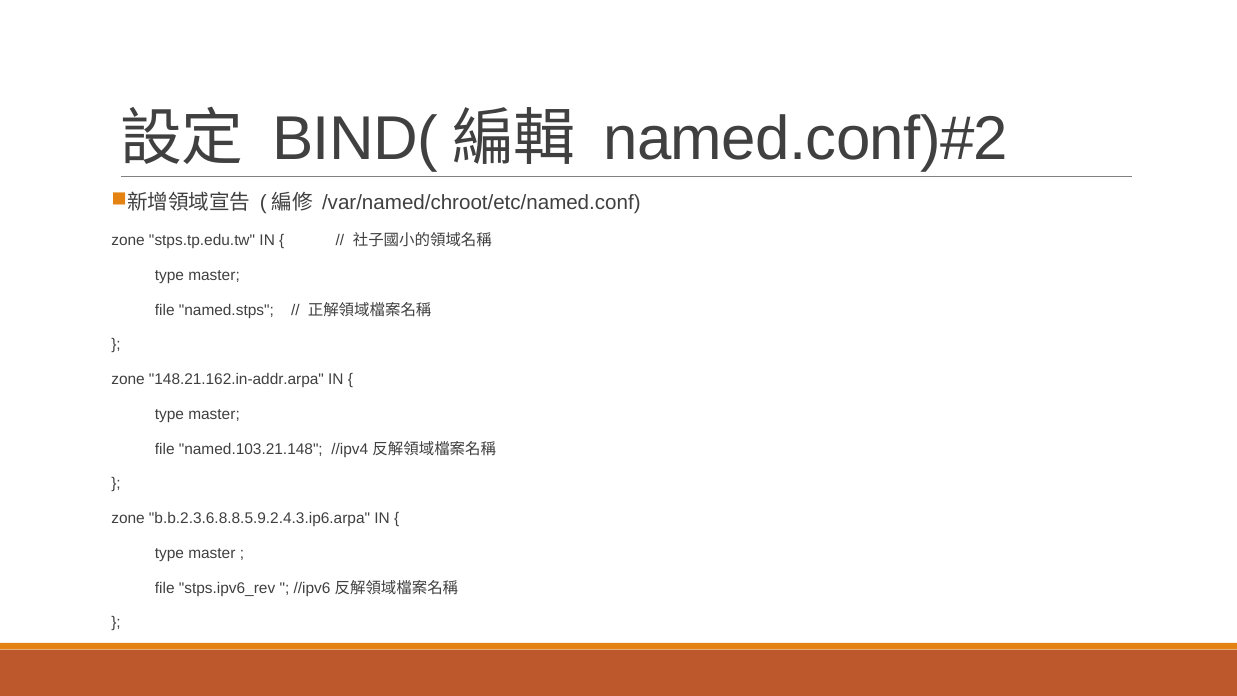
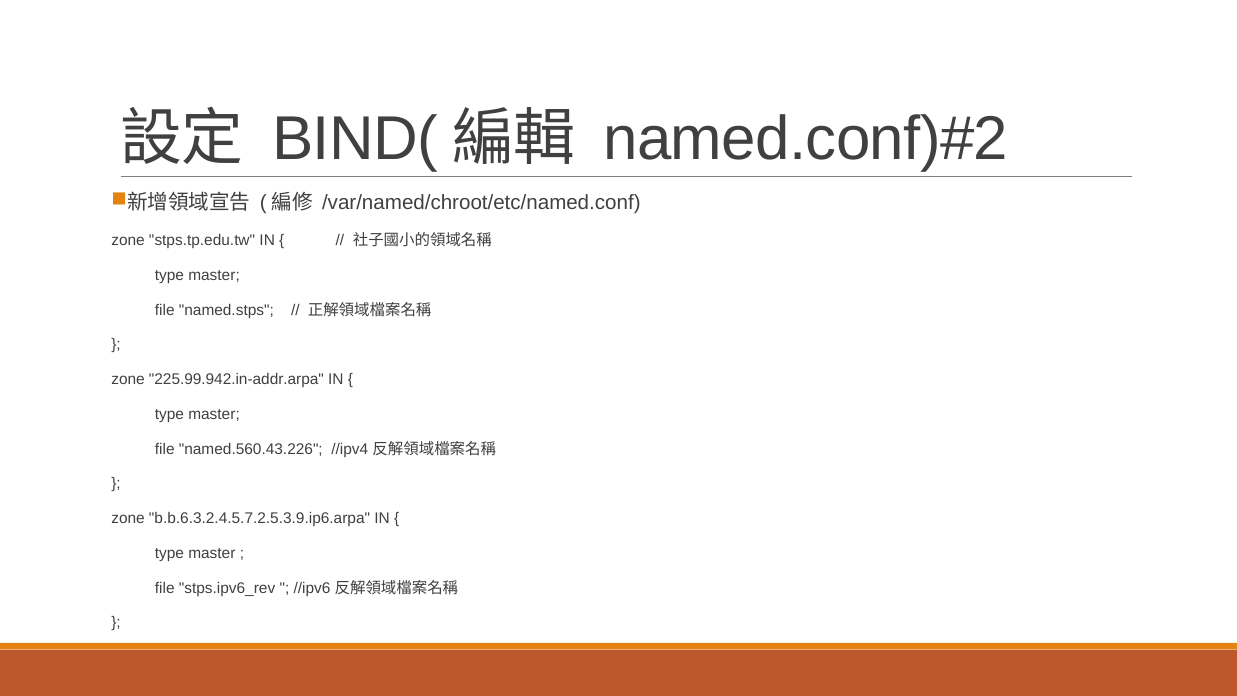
148.21.162.in-addr.arpa: 148.21.162.in-addr.arpa -> 225.99.942.in-addr.arpa
named.103.21.148: named.103.21.148 -> named.560.43.226
b.b.2.3.6.8.8.5.9.2.4.3.ip6.arpa: b.b.2.3.6.8.8.5.9.2.4.3.ip6.arpa -> b.b.6.3.2.4.5.7.2.5.3.9.ip6.arpa
